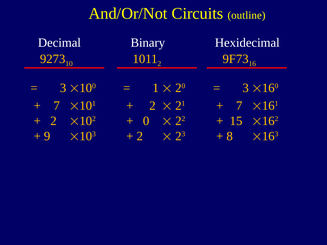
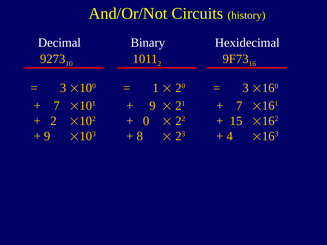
outline: outline -> history
2 at (152, 106): 2 -> 9
2 at (140, 136): 2 -> 8
8: 8 -> 4
